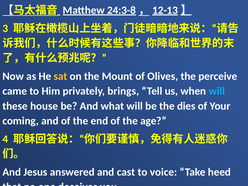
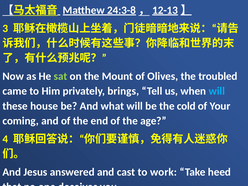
sat colour: yellow -> light green
perceive: perceive -> troubled
dies: dies -> cold
voice: voice -> work
